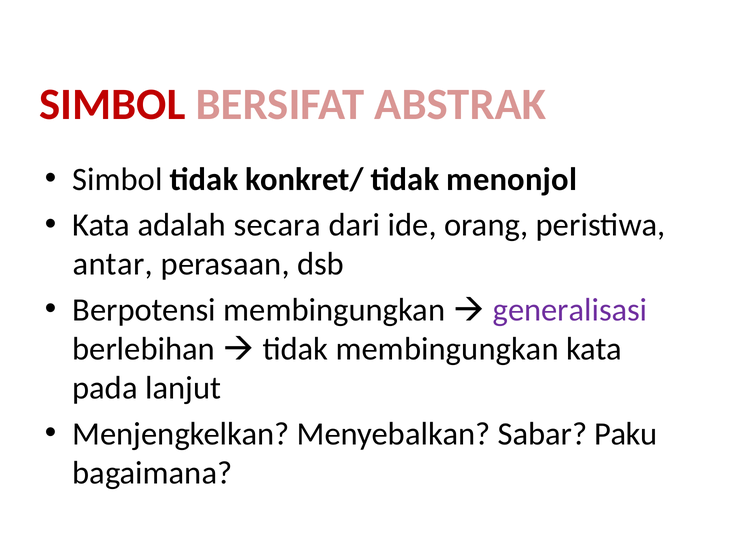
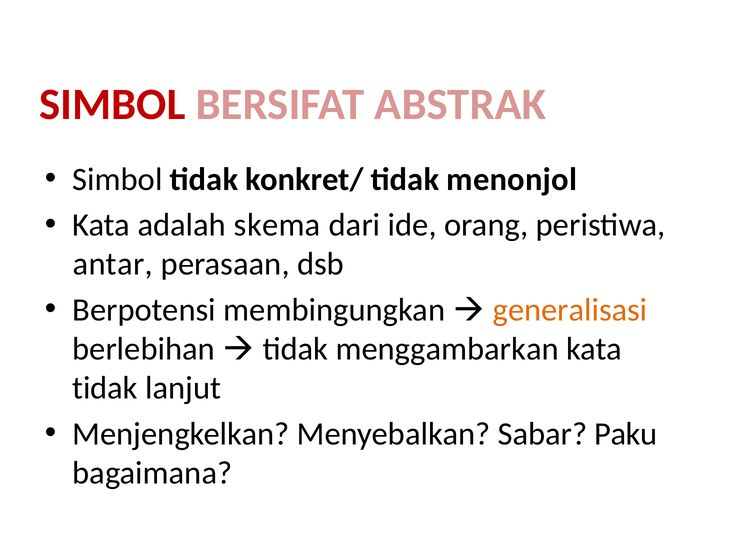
secara: secara -> skema
generalisasi colour: purple -> orange
tidak membingungkan: membingungkan -> menggambarkan
pada at (105, 388): pada -> tidak
